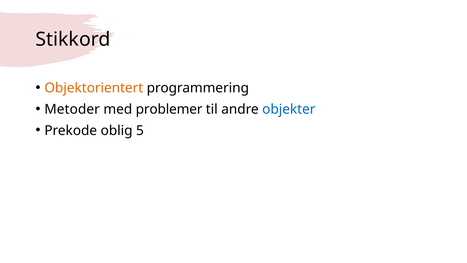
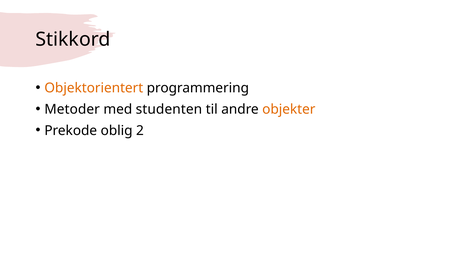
problemer: problemer -> studenten
objekter colour: blue -> orange
5: 5 -> 2
